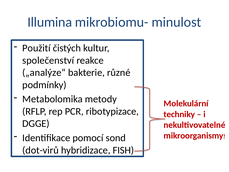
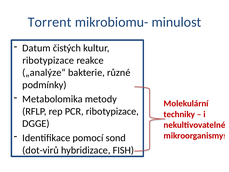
Illumina: Illumina -> Torrent
Použití: Použití -> Datum
společenství at (48, 60): společenství -> ribotypizace
